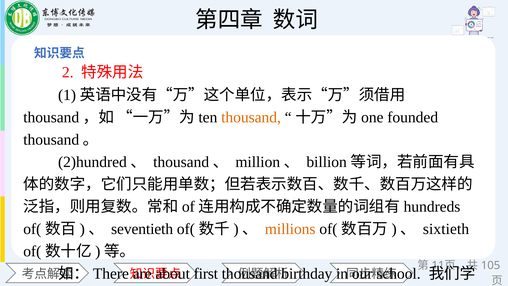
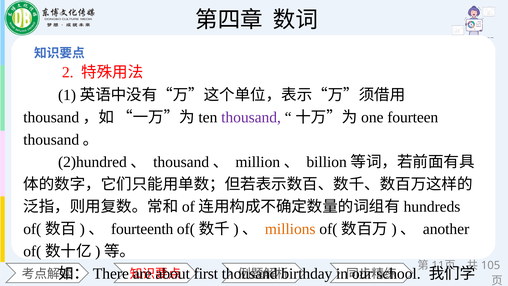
thousand at (251, 117) colour: orange -> purple
founded: founded -> fourteen
seventieth: seventieth -> fourteenth
sixtieth: sixtieth -> another
